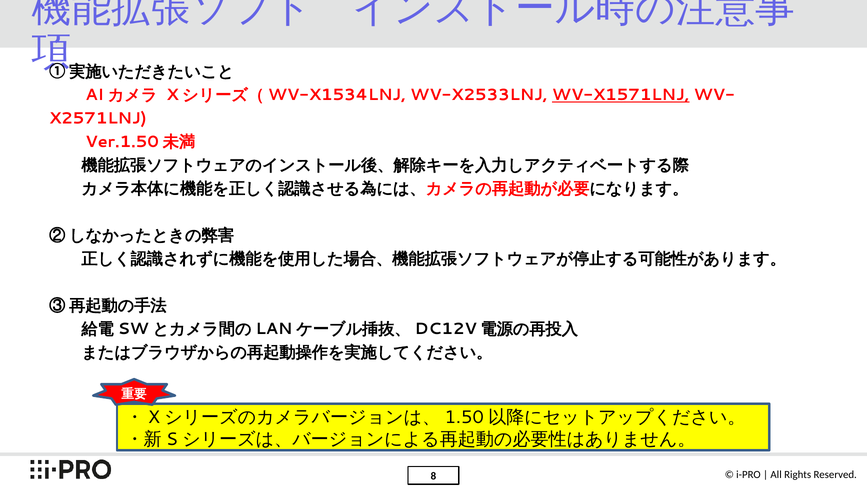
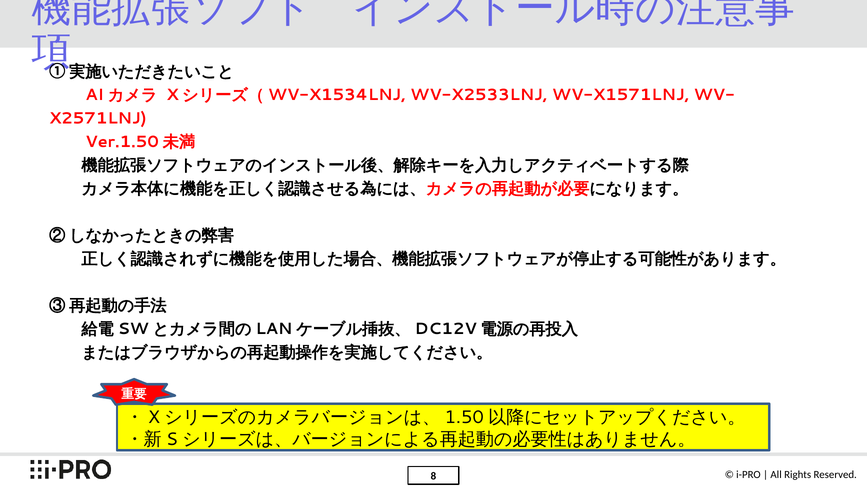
WV-X1571LNJ underline: present -> none
